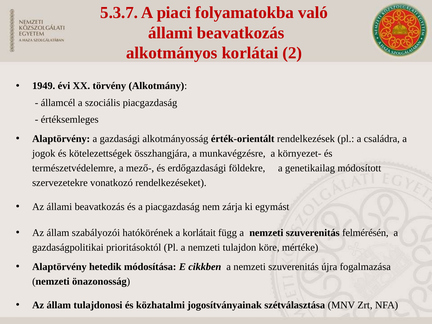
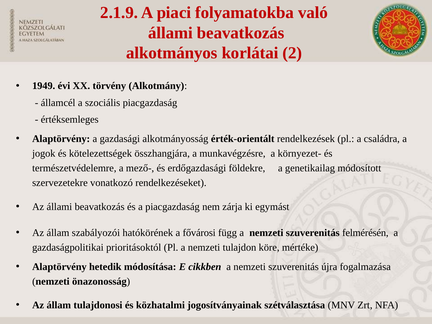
5.3.7: 5.3.7 -> 2.1.9
korlátait: korlátait -> fővárosi
